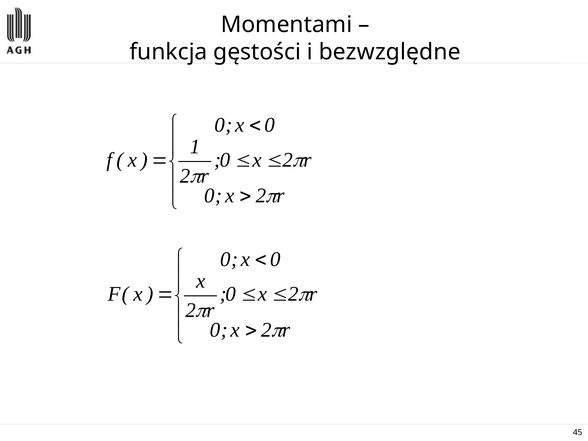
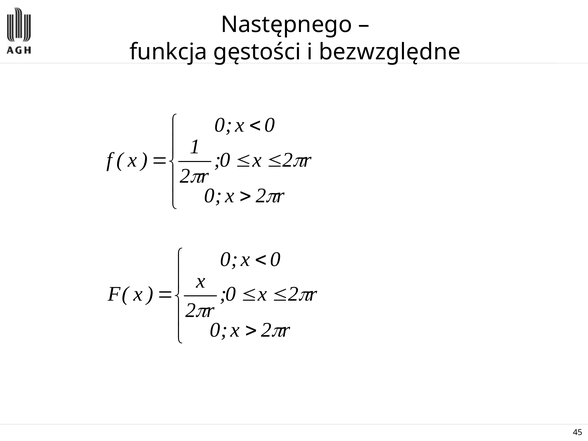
Momentami: Momentami -> Następnego
